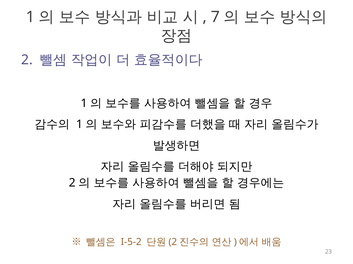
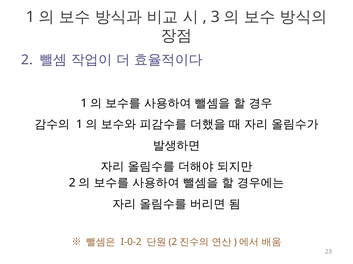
7: 7 -> 3
I-5-2: I-5-2 -> I-0-2
